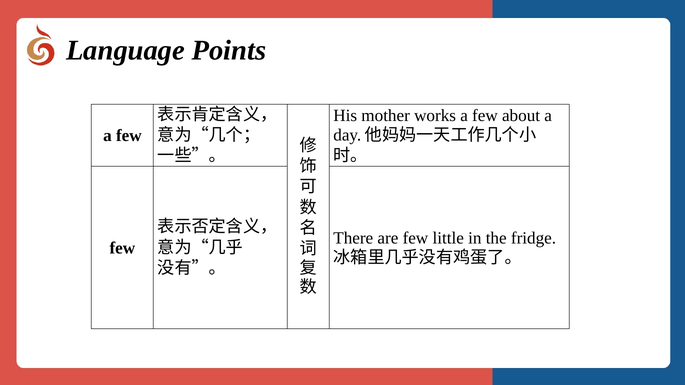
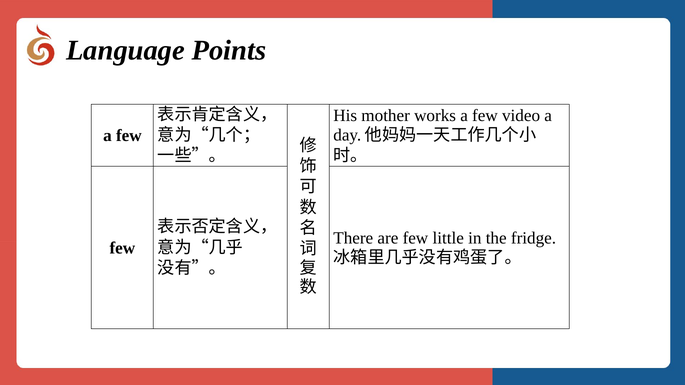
about: about -> video
